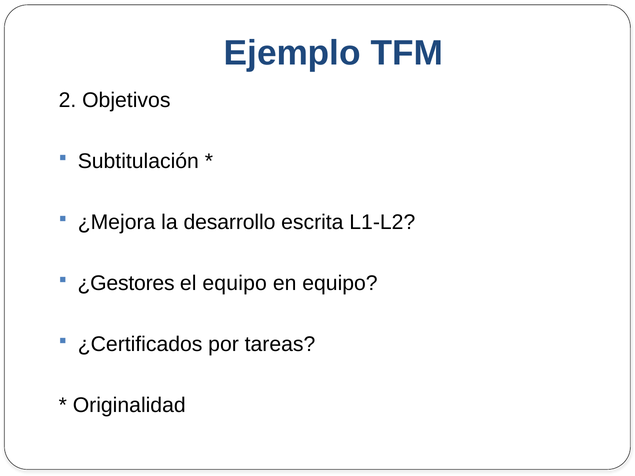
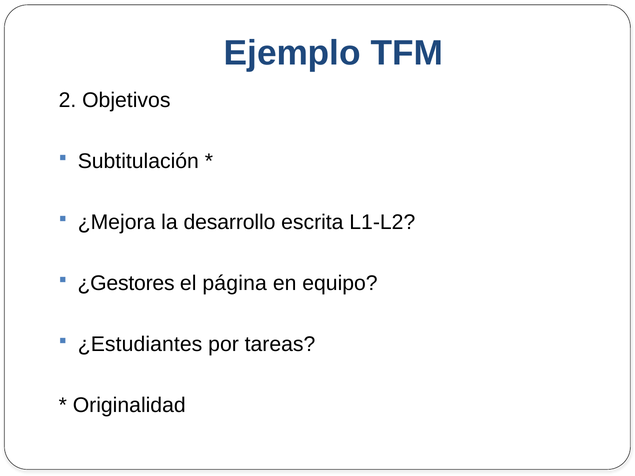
el equipo: equipo -> página
¿Certificados: ¿Certificados -> ¿Estudiantes
